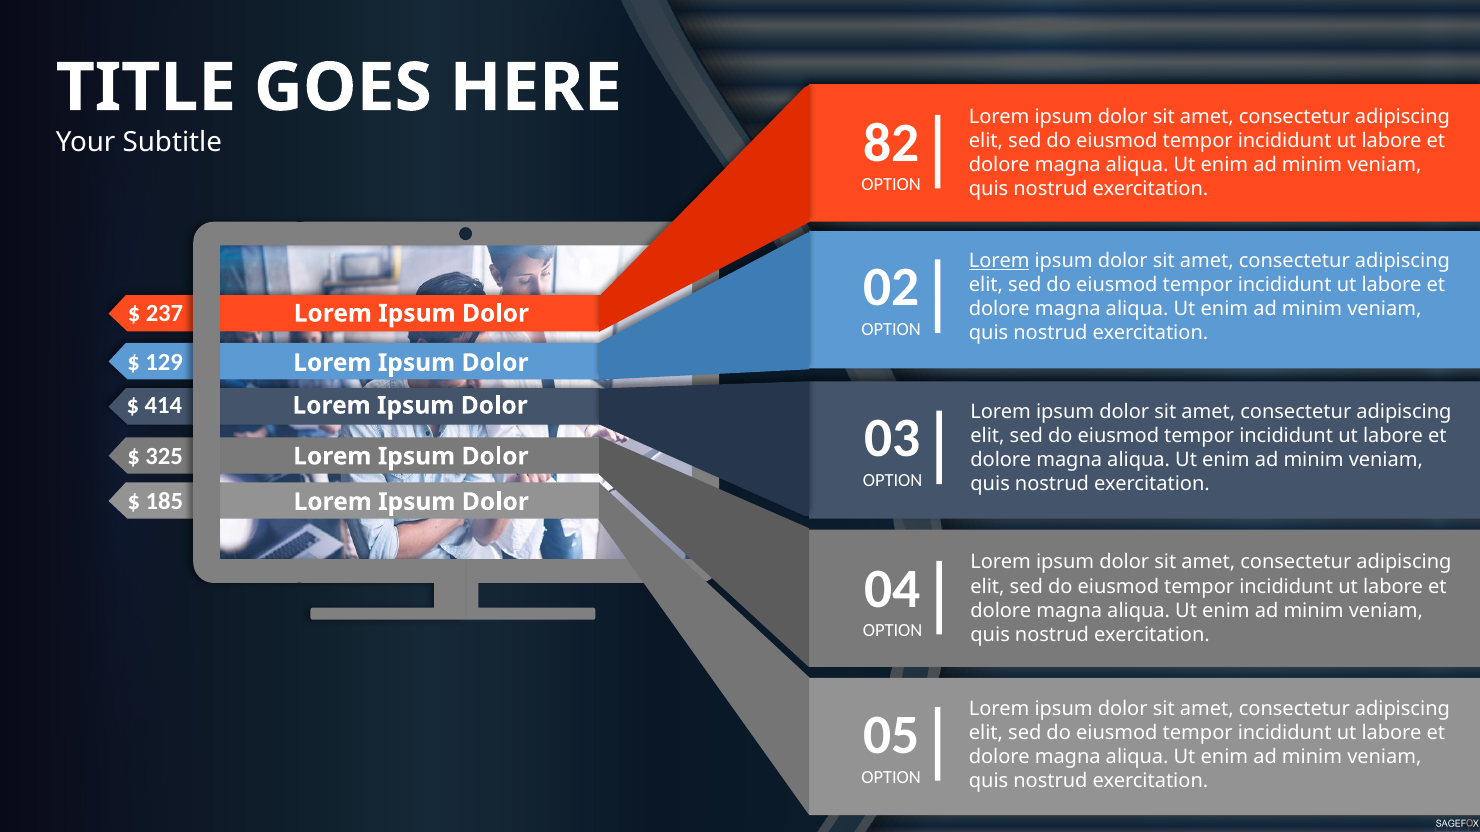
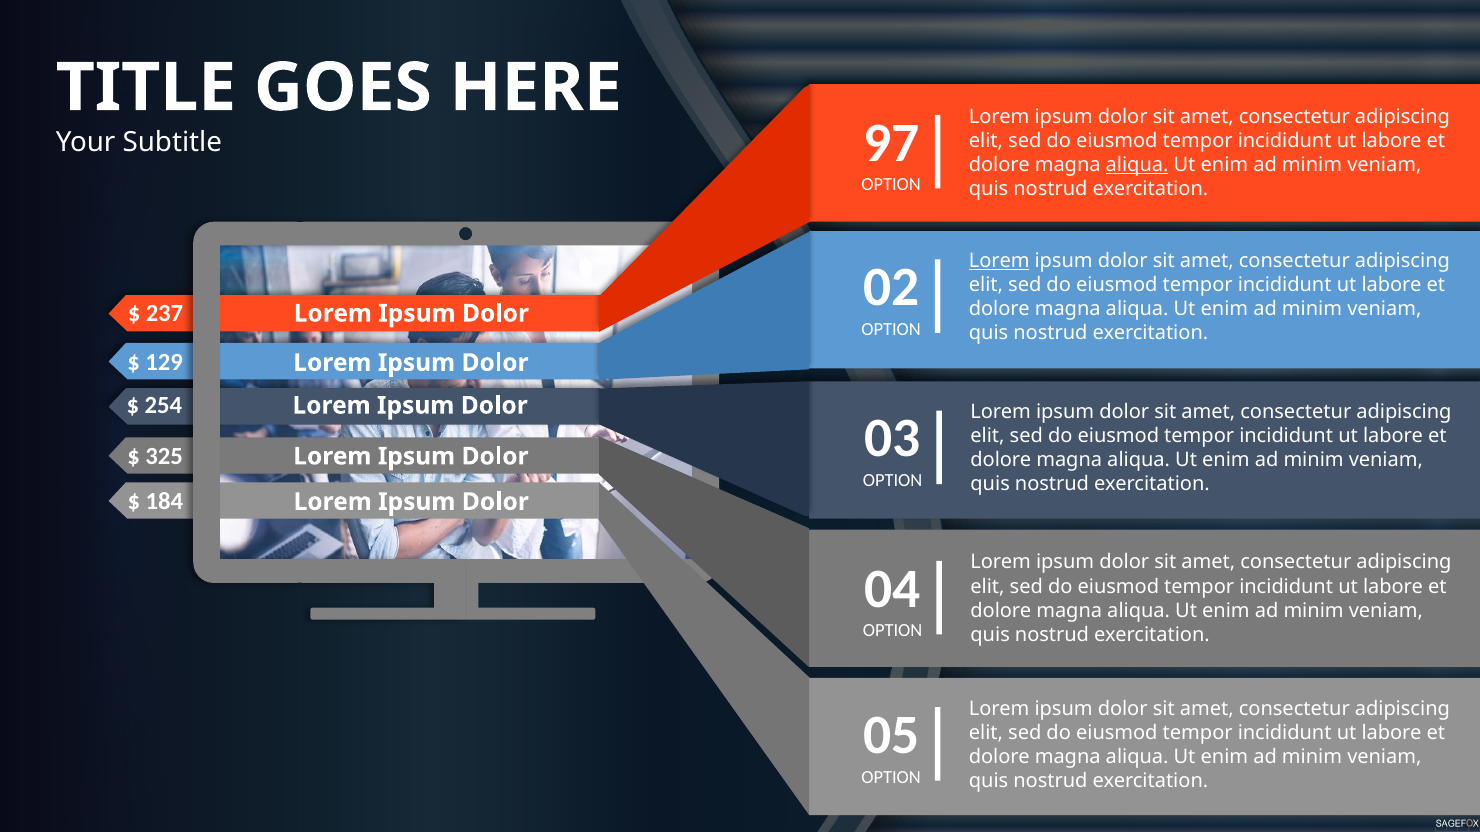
82: 82 -> 97
aliqua at (1137, 165) underline: none -> present
414: 414 -> 254
185: 185 -> 184
